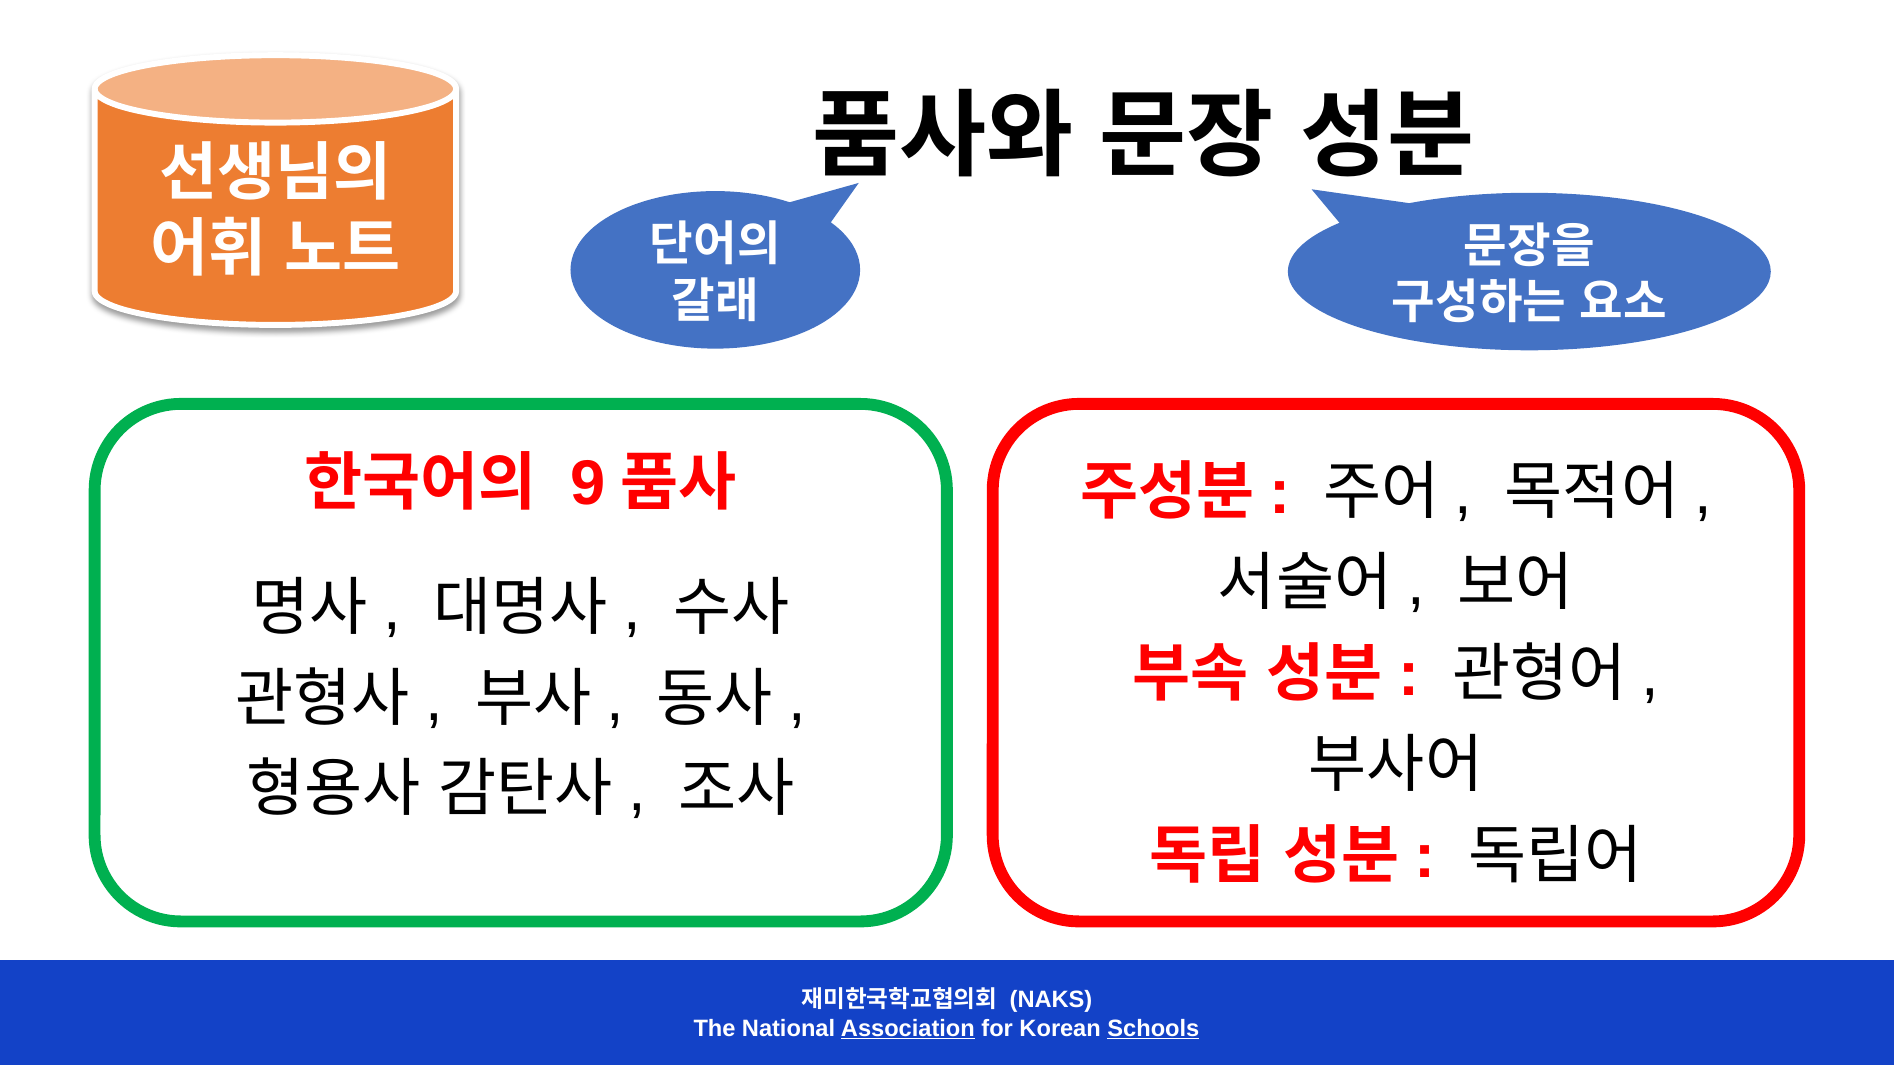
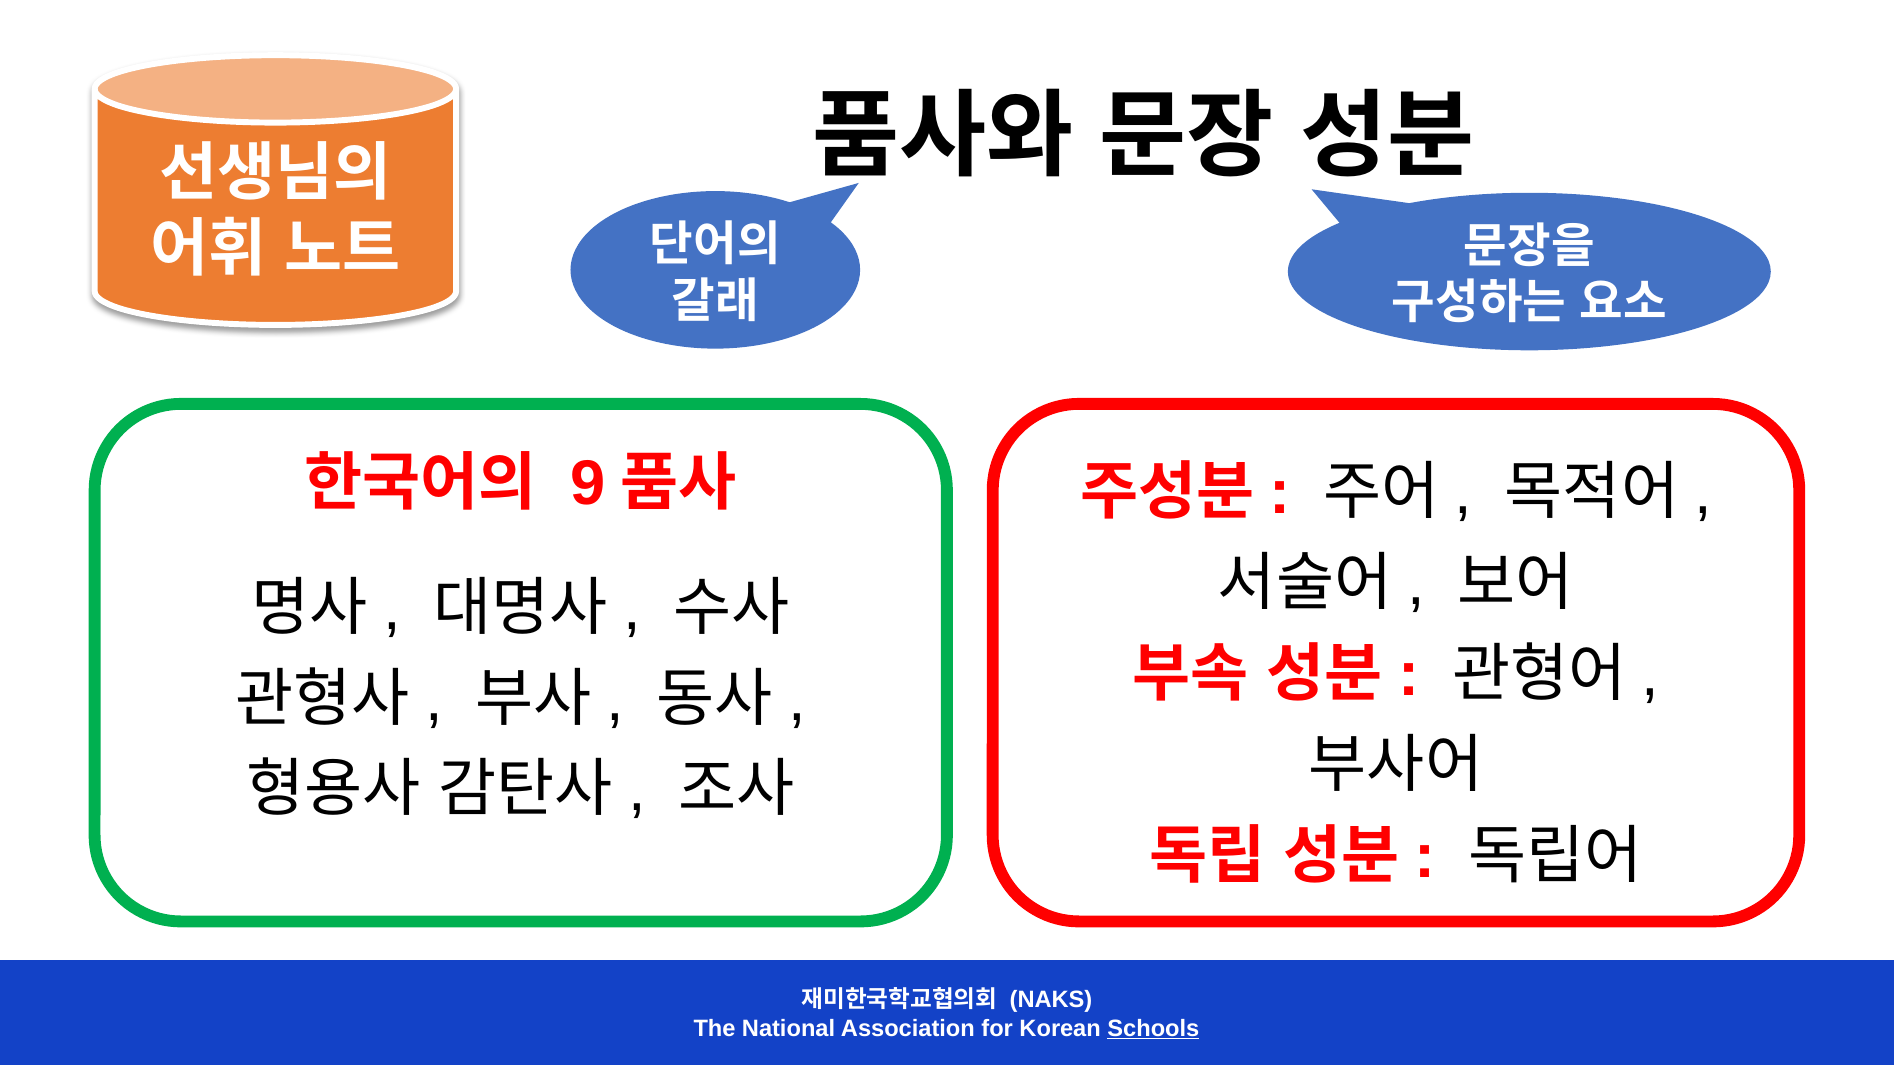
Association underline: present -> none
